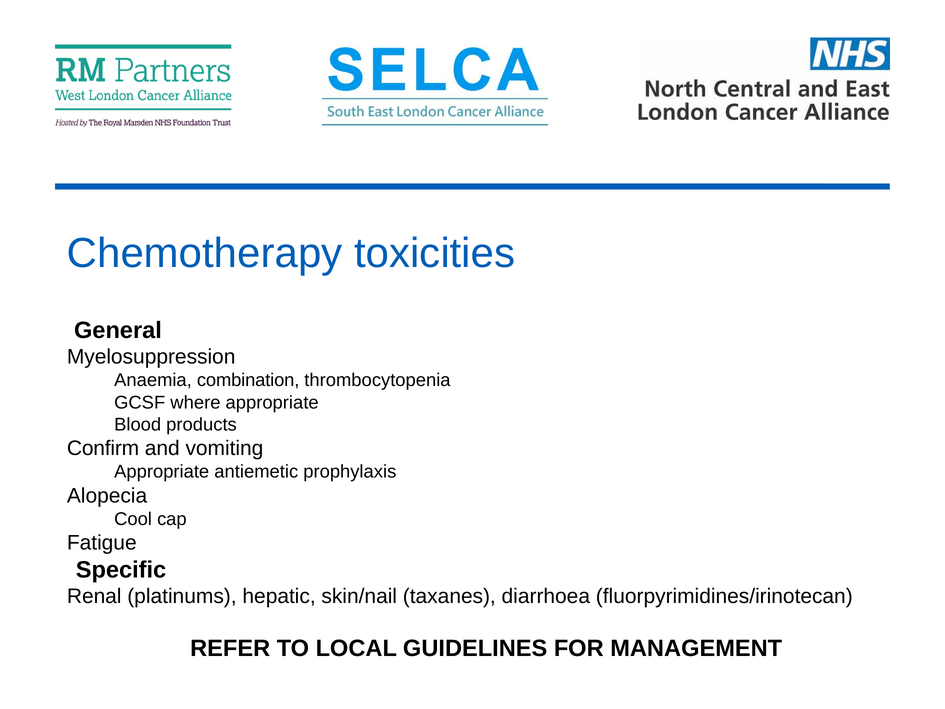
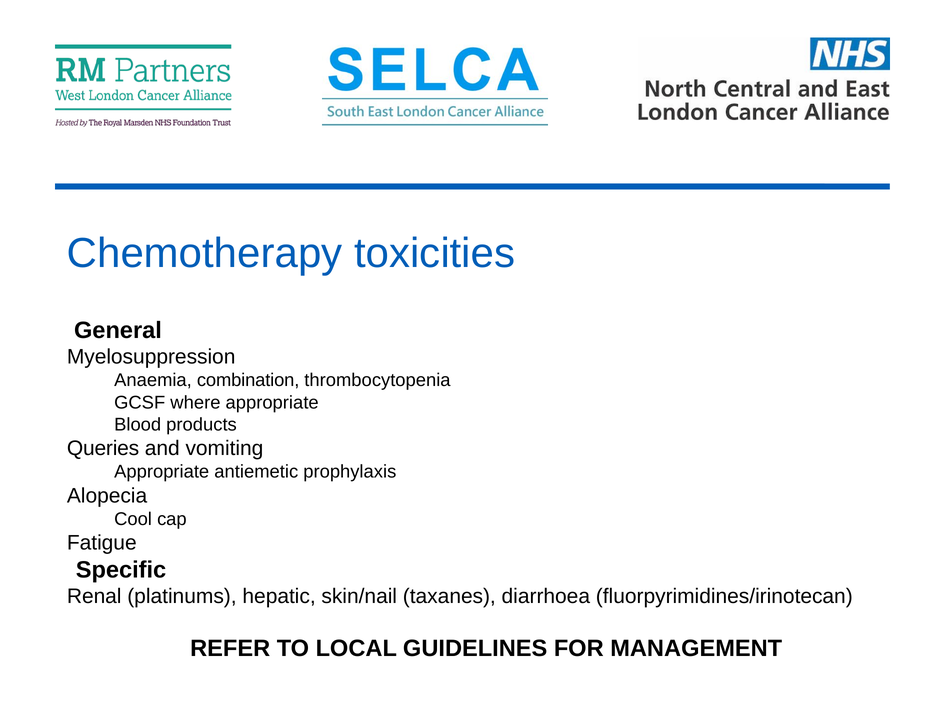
Confirm: Confirm -> Queries
